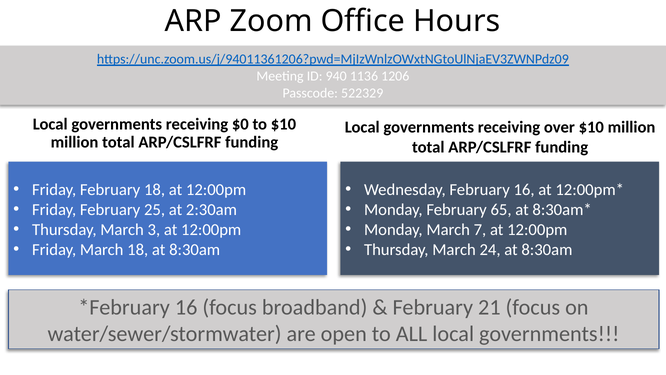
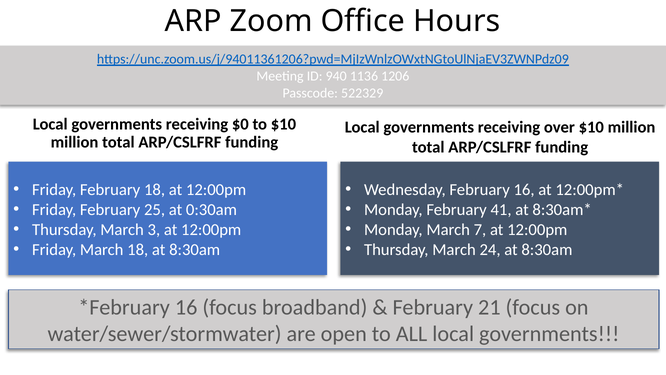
2:30am: 2:30am -> 0:30am
65: 65 -> 41
